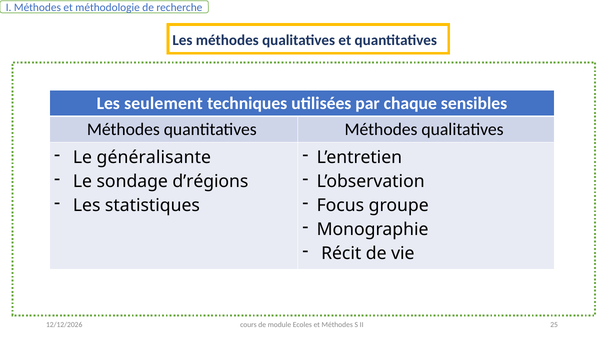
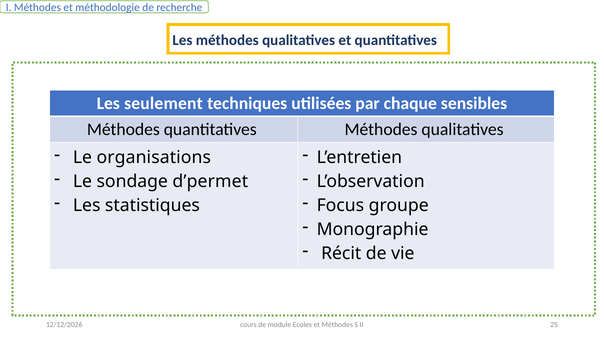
généralisante: généralisante -> organisations
d’régions: d’régions -> d’permet
